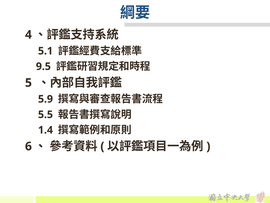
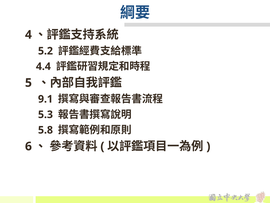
5.1: 5.1 -> 5.2
9.5: 9.5 -> 4.4
5.9: 5.9 -> 9.1
5.5: 5.5 -> 5.3
1.4: 1.4 -> 5.8
